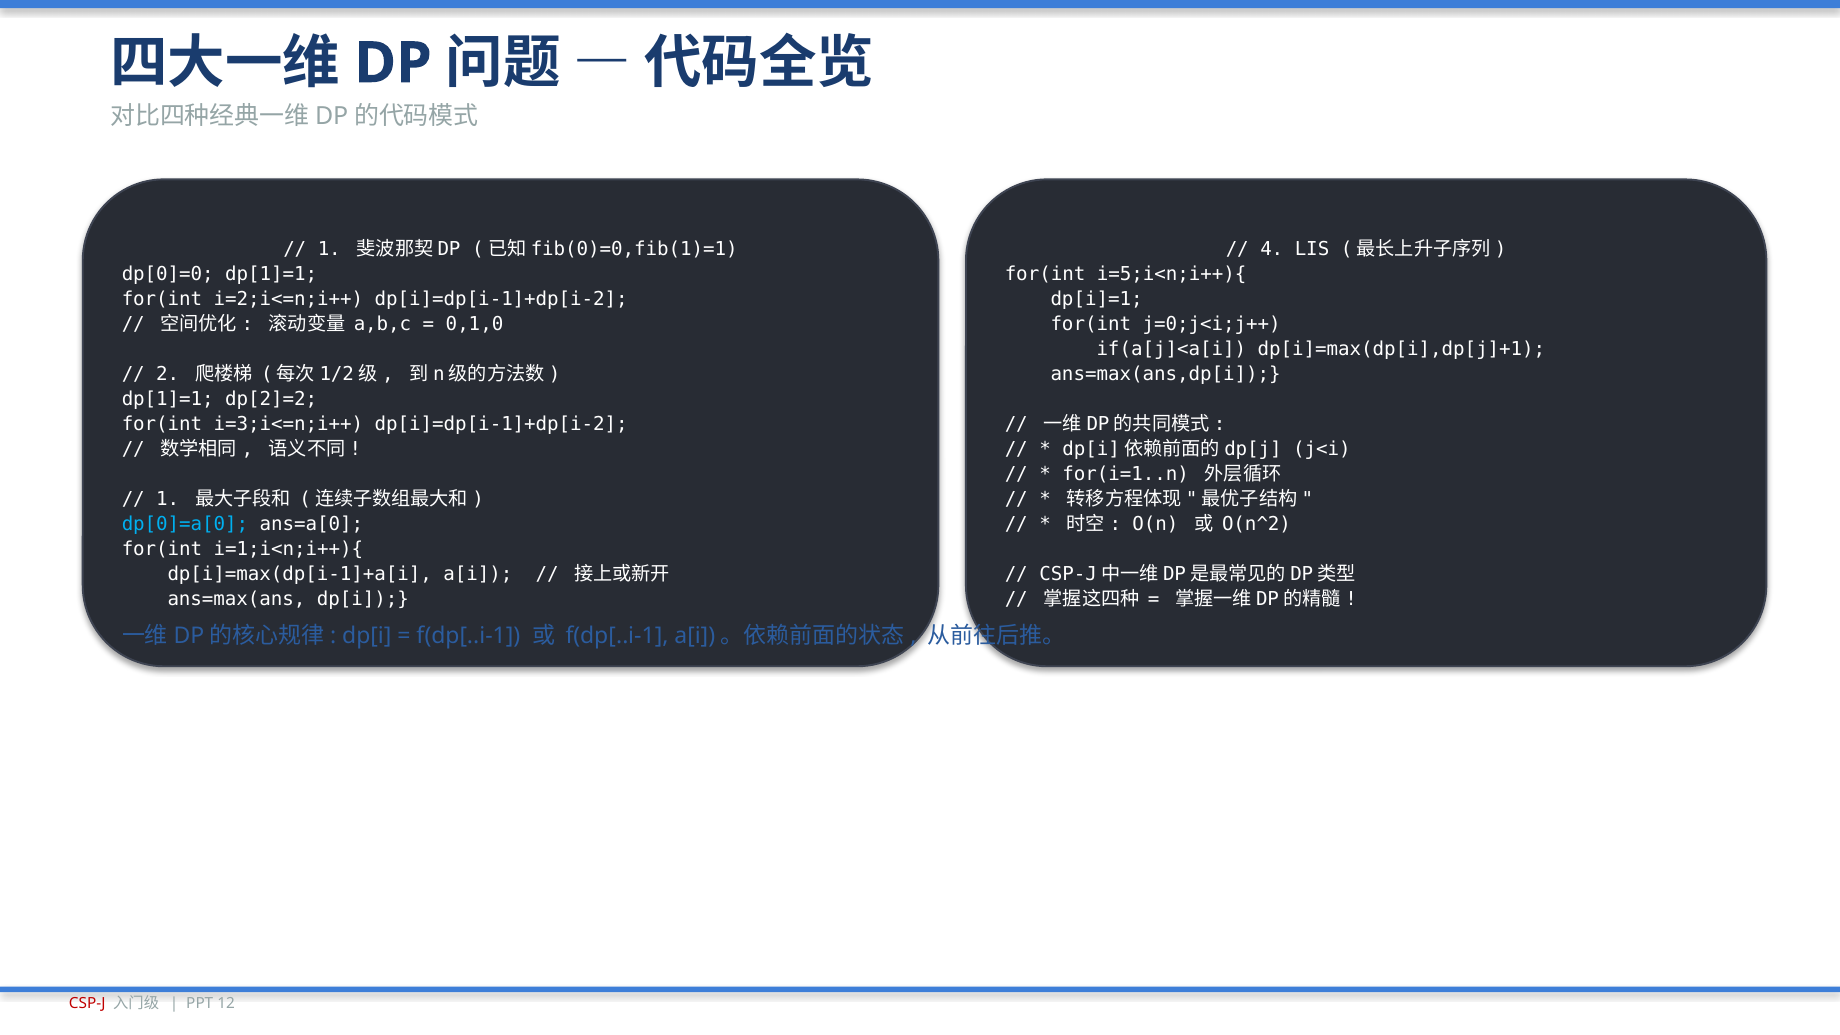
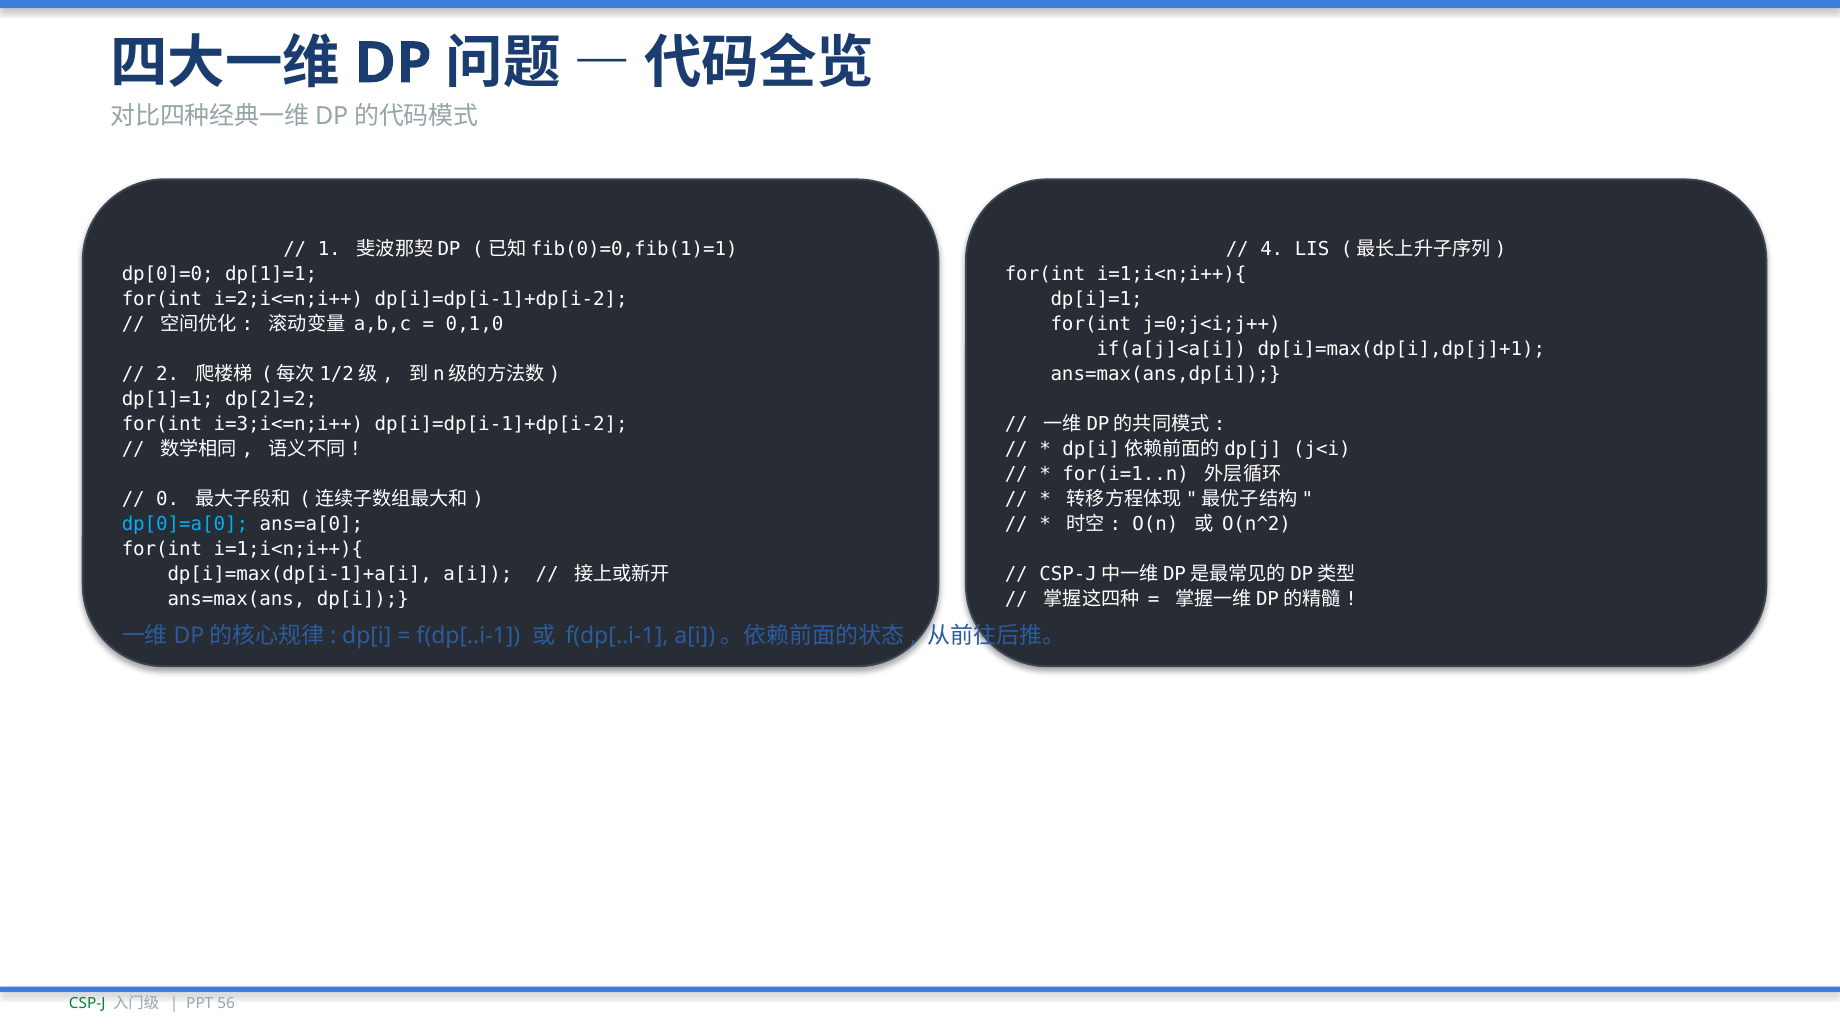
i=5;i<n;i++){ at (1172, 275): i=5;i<n;i++){ -> i=1;i<n;i++){
1 at (168, 499): 1 -> 0
CSP-J colour: red -> green
12: 12 -> 56
